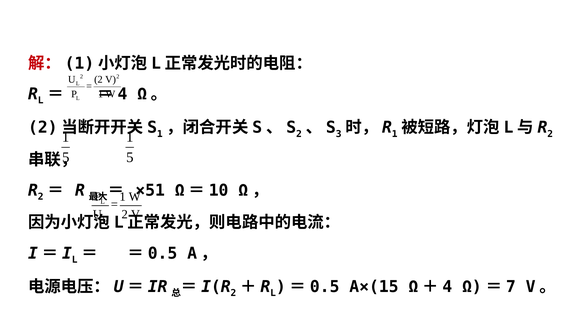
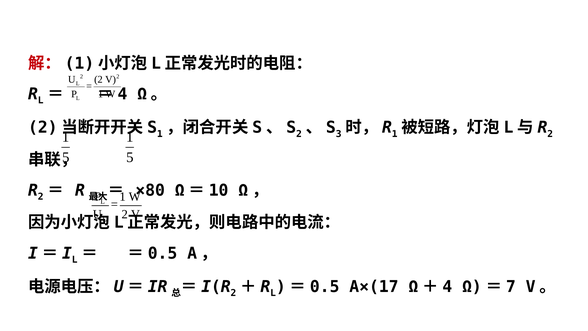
×51: ×51 -> ×80
A×(15: A×(15 -> A×(17
